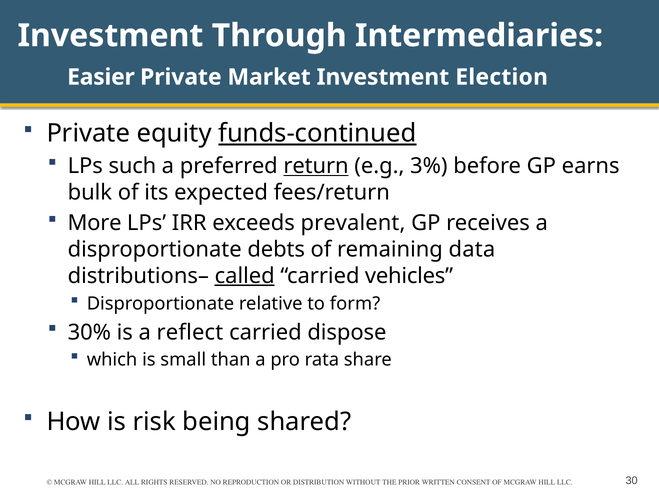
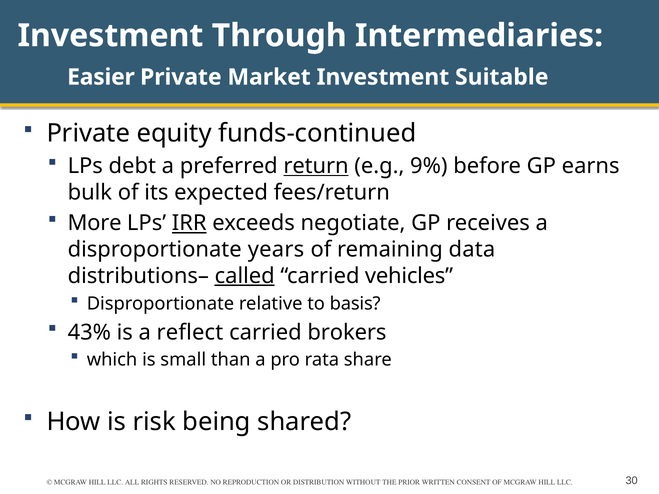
Election: Election -> Suitable
funds-continued underline: present -> none
such: such -> debt
3%: 3% -> 9%
IRR underline: none -> present
prevalent: prevalent -> negotiate
debts: debts -> years
form: form -> basis
30%: 30% -> 43%
dispose: dispose -> brokers
